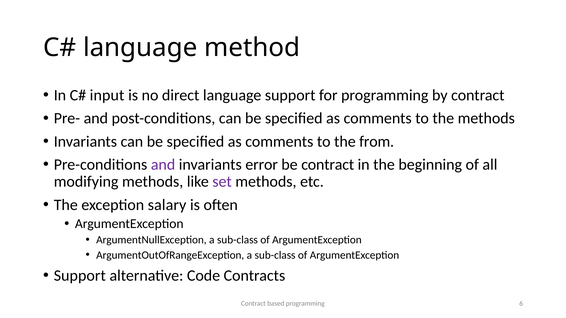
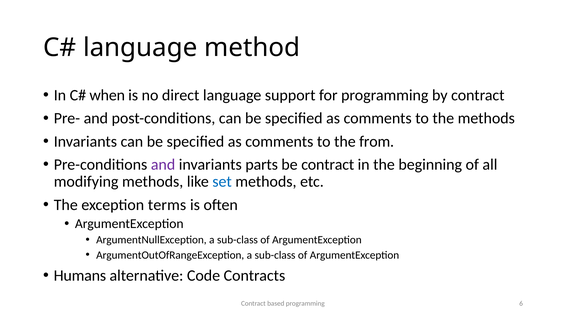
input: input -> when
error: error -> parts
set colour: purple -> blue
salary: salary -> terms
Support at (80, 276): Support -> Humans
